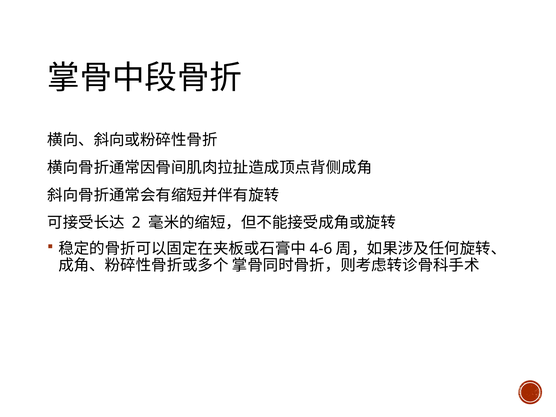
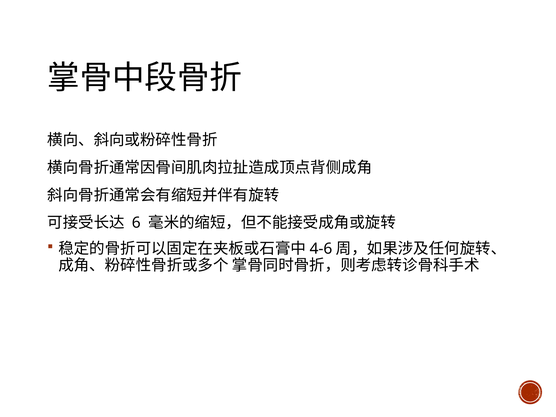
2: 2 -> 6
